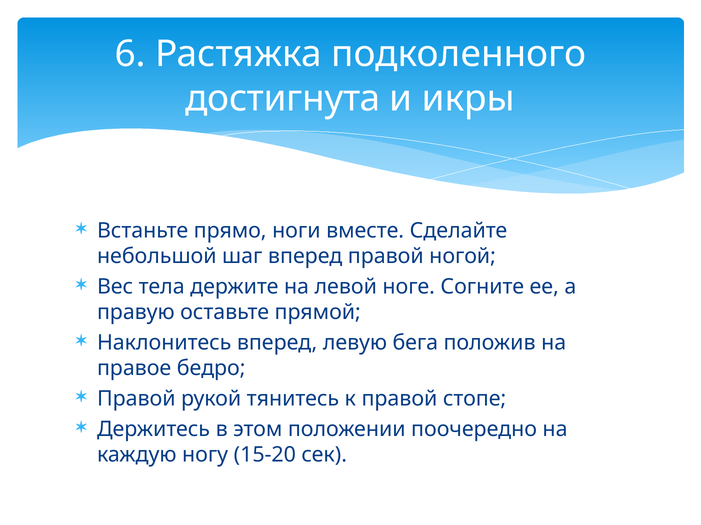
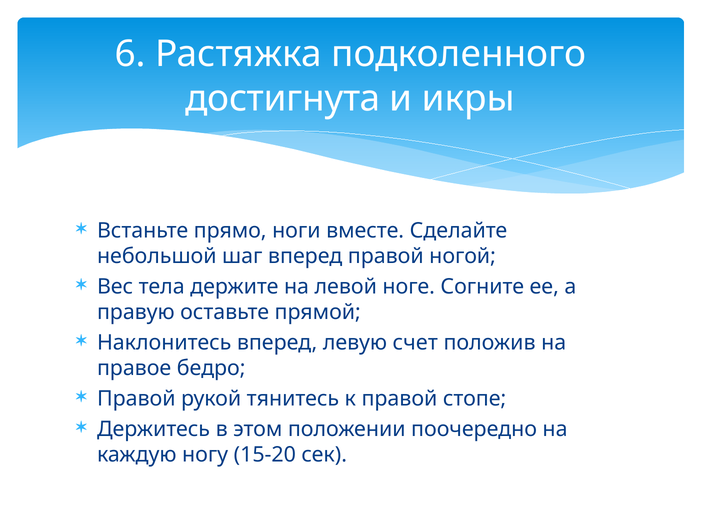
бега: бега -> счет
